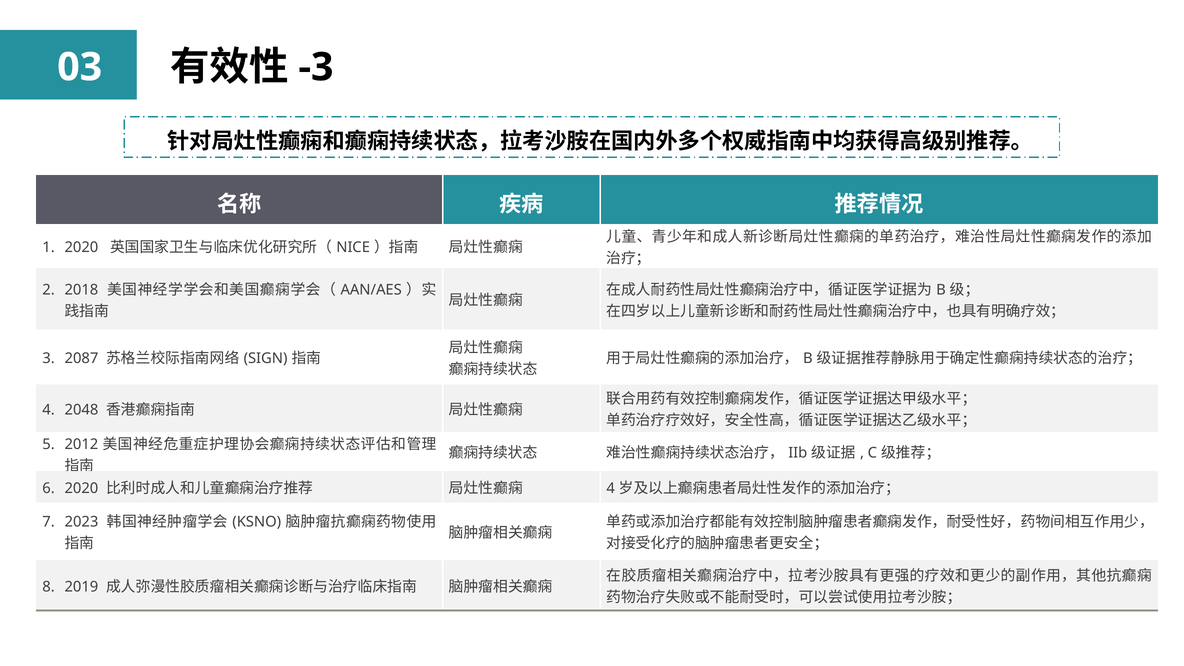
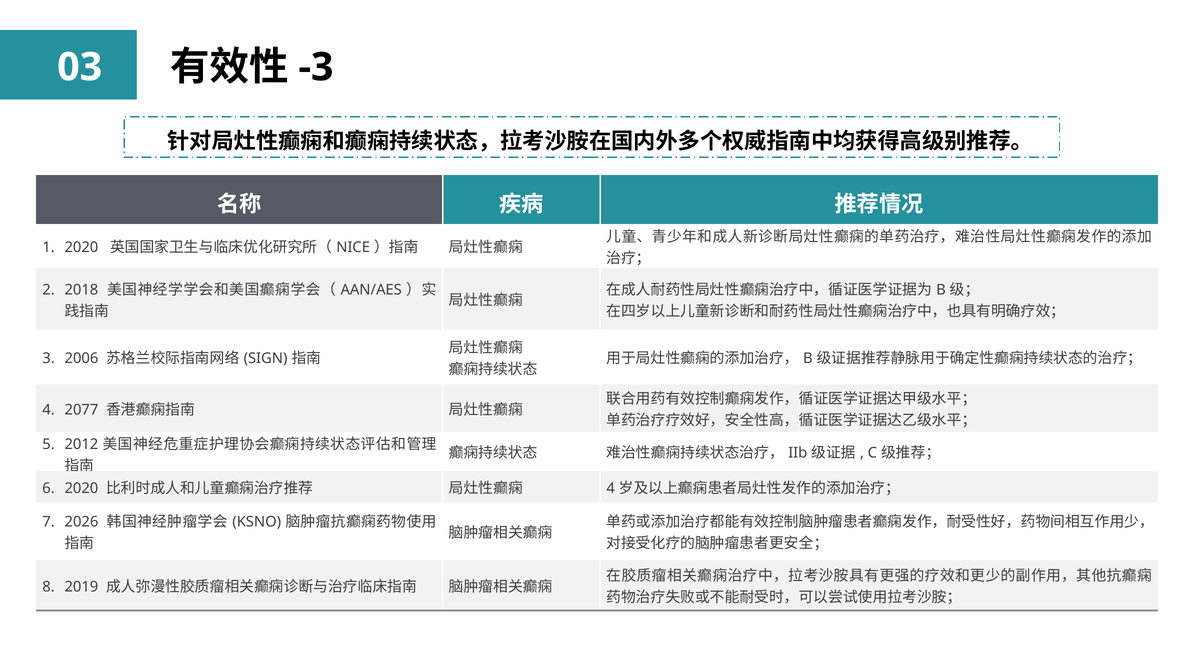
2087: 2087 -> 2006
2048: 2048 -> 2077
2023: 2023 -> 2026
